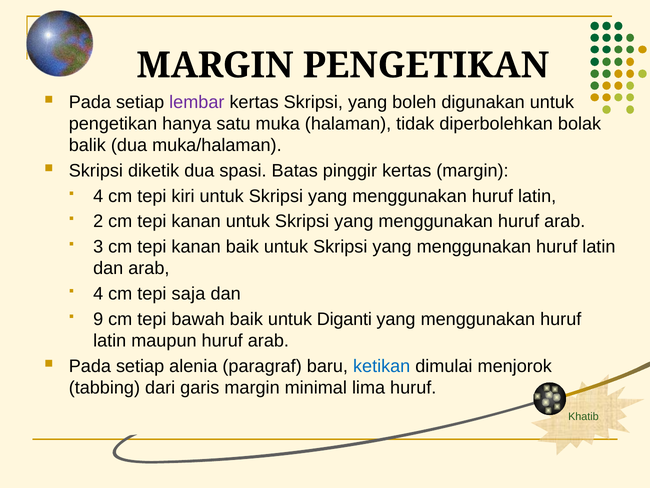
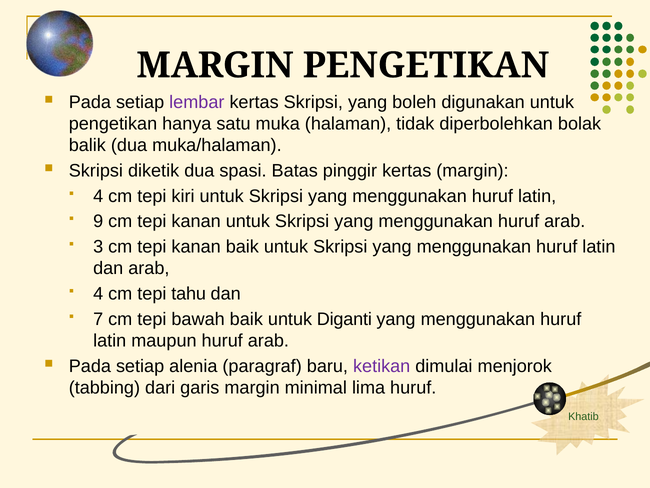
2: 2 -> 9
saja: saja -> tahu
9: 9 -> 7
ketikan colour: blue -> purple
